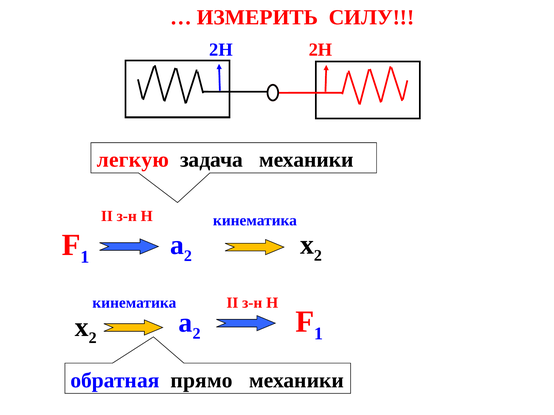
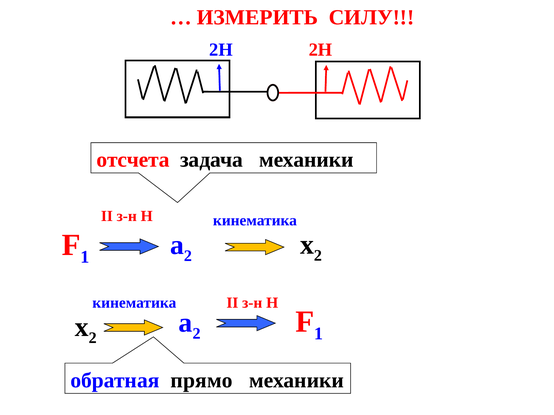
легкую: легкую -> отсчета
